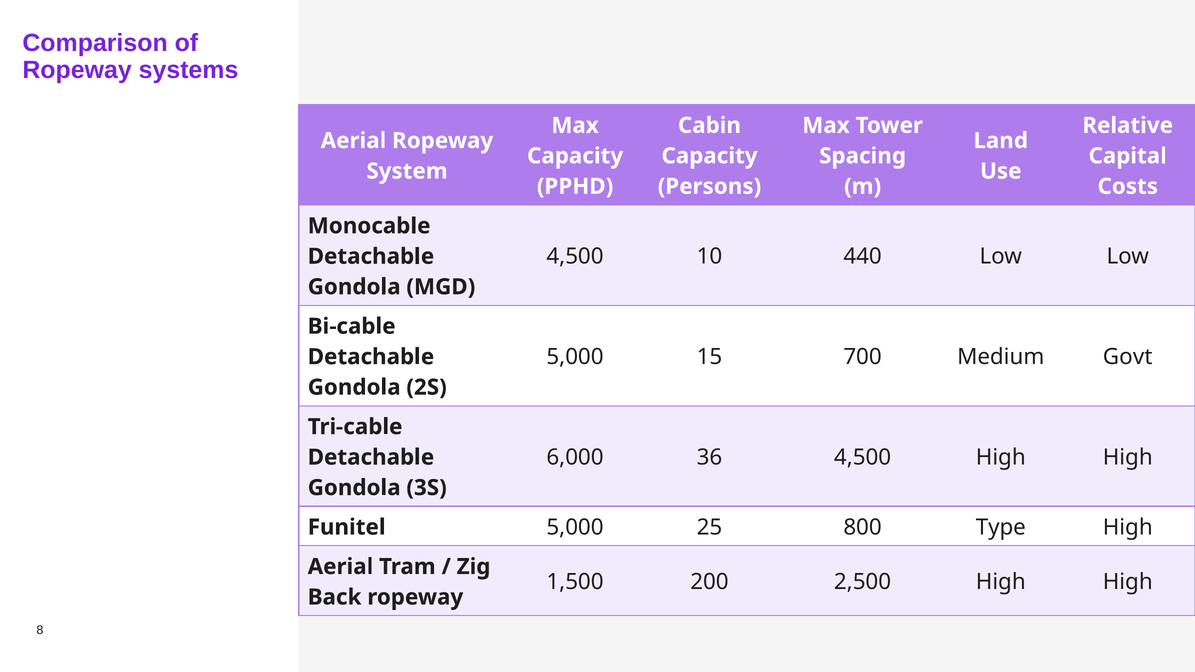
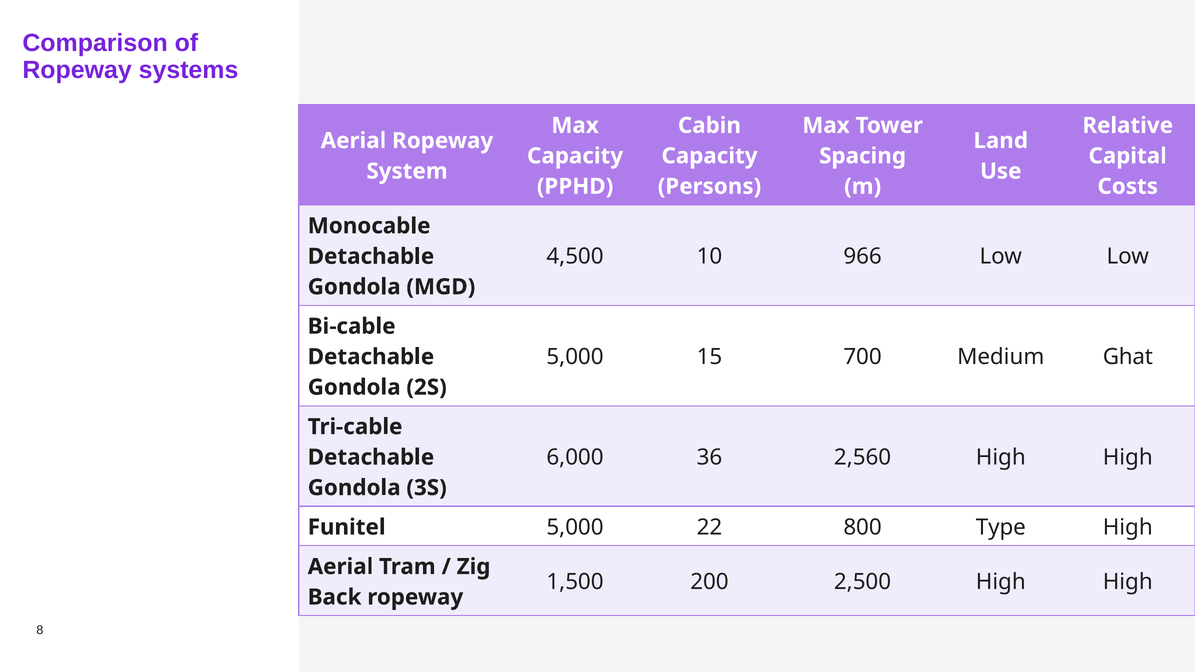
440: 440 -> 966
Govt: Govt -> Ghat
36 4,500: 4,500 -> 2,560
25: 25 -> 22
